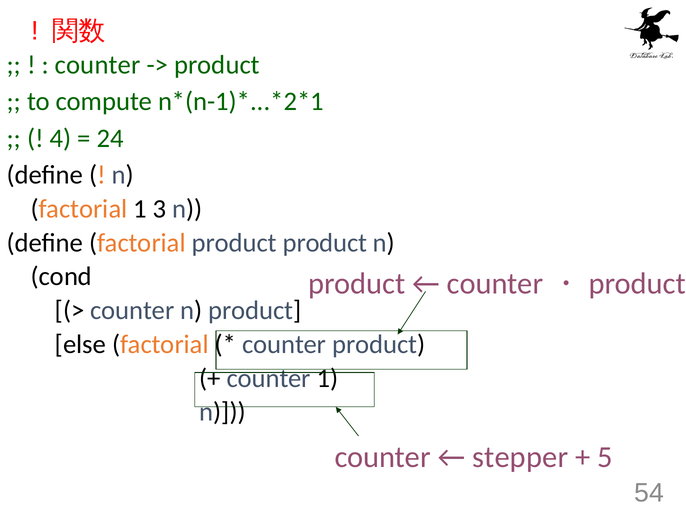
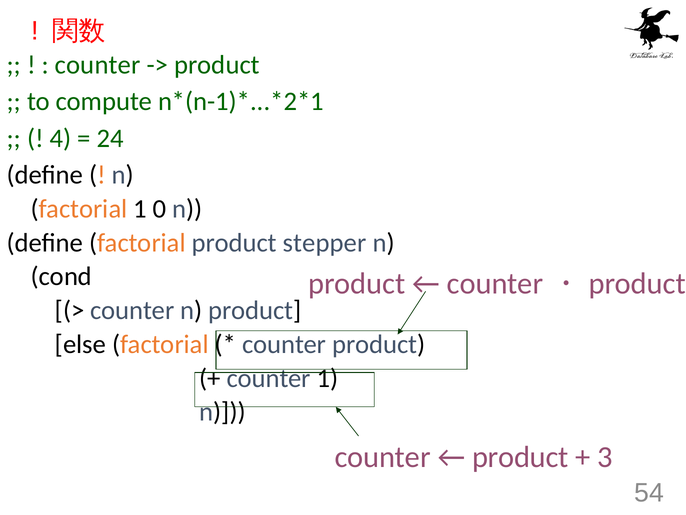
3: 3 -> 0
product product: product -> stepper
stepper at (520, 457): stepper -> product
5: 5 -> 3
